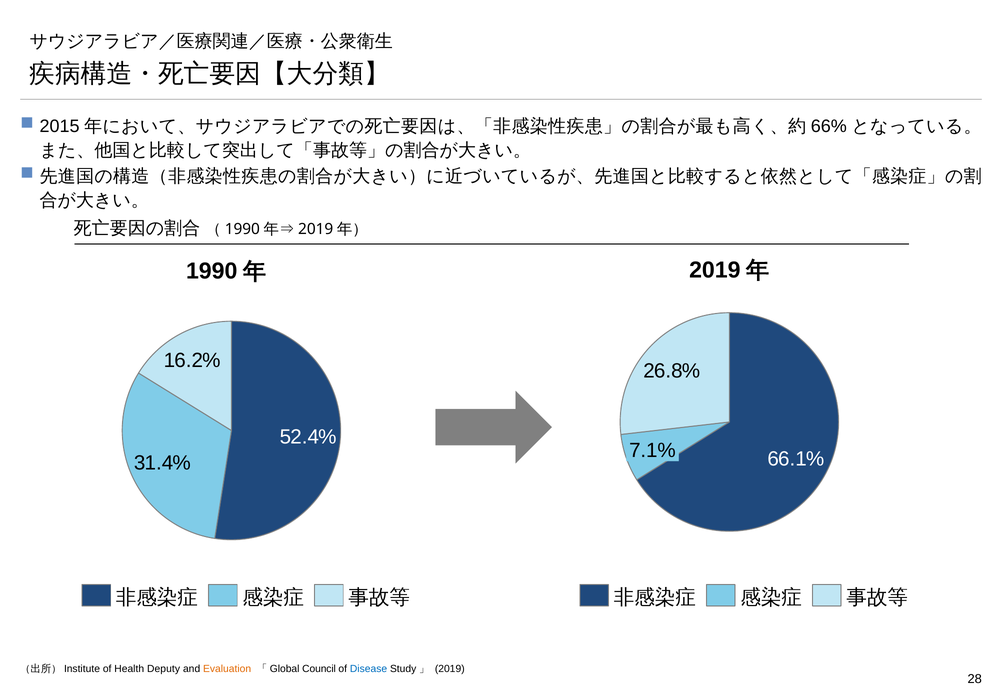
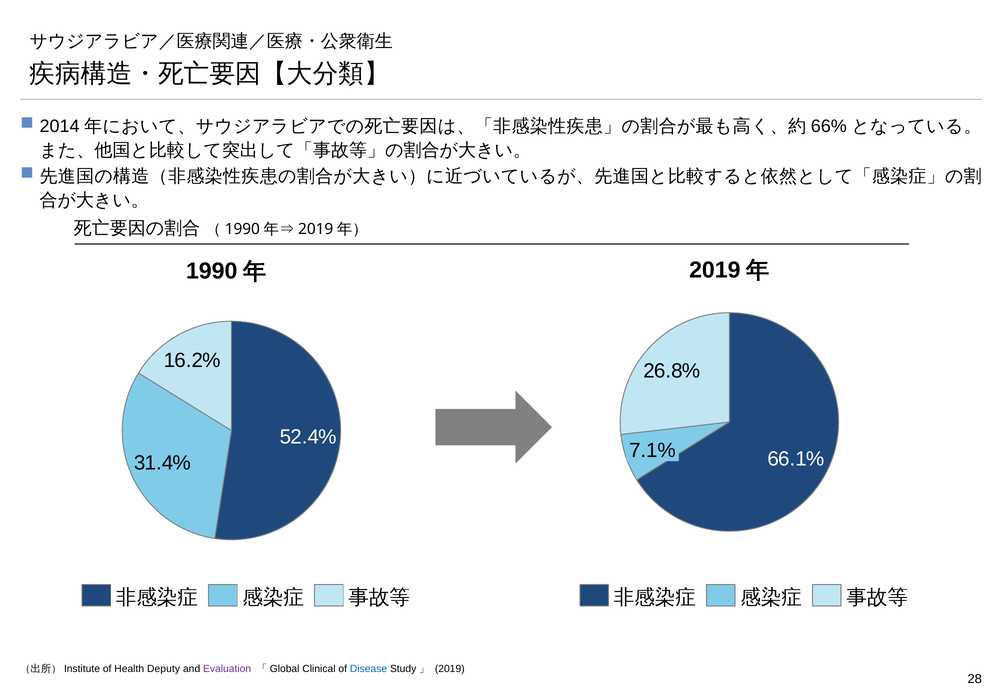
2015: 2015 -> 2014
Evaluation colour: orange -> purple
Council: Council -> Clinical
